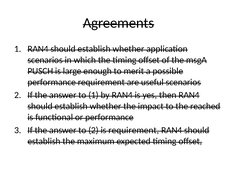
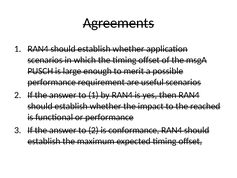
is requirement: requirement -> conformance
